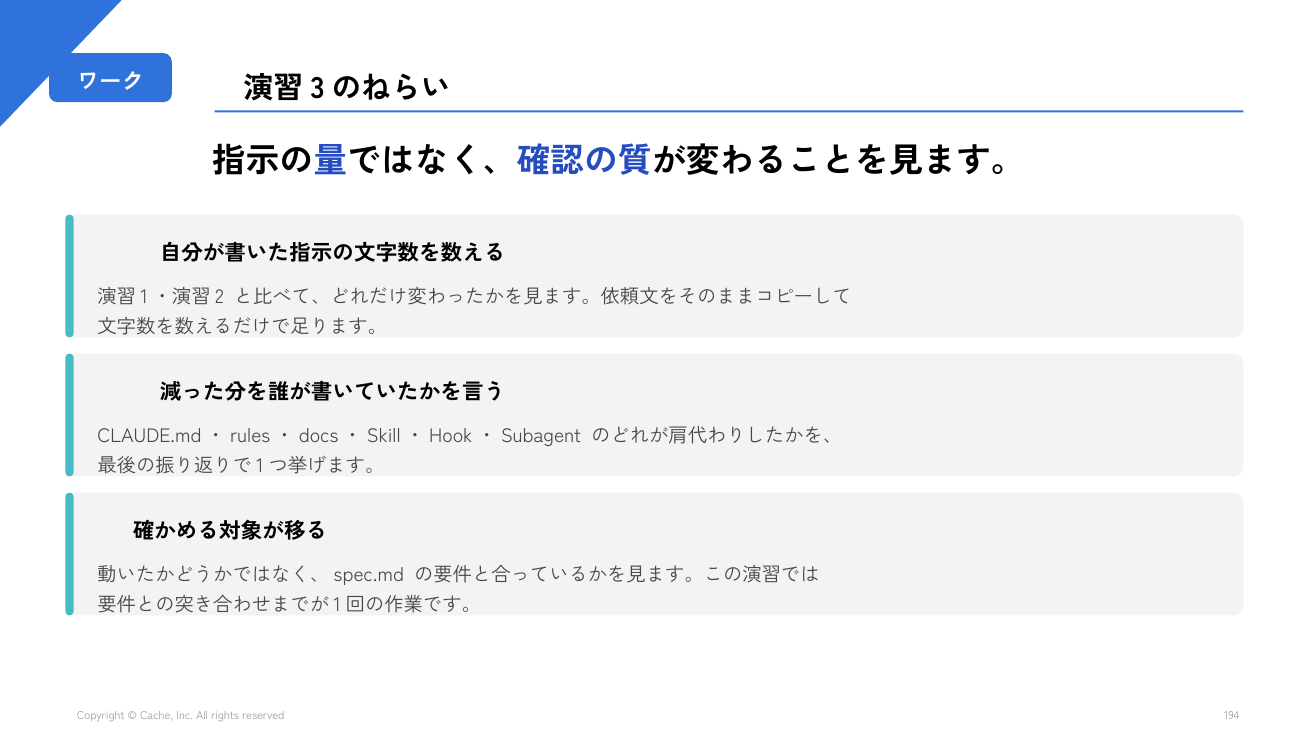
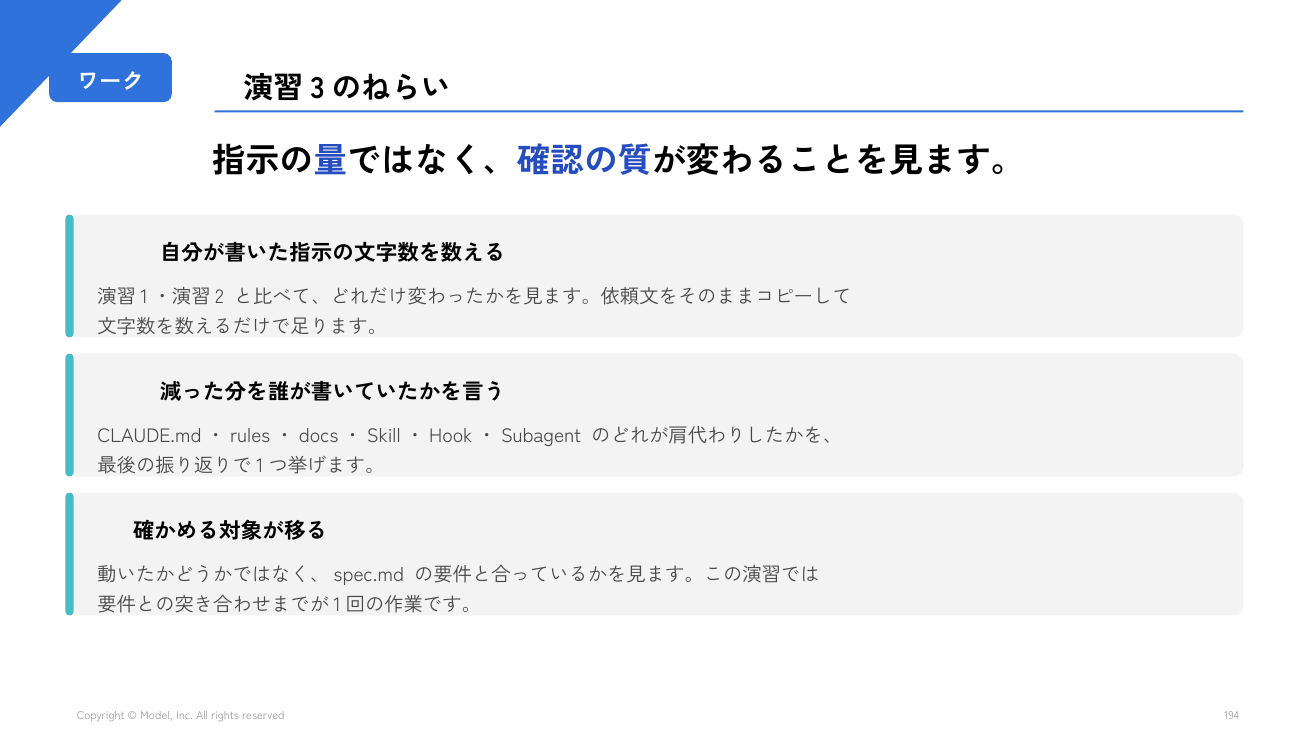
Cache: Cache -> Model
